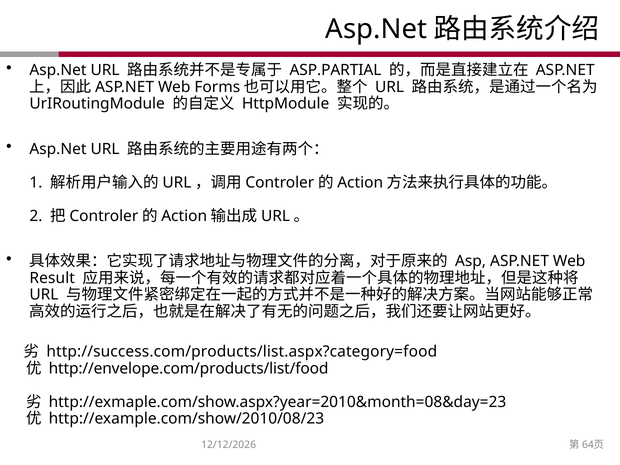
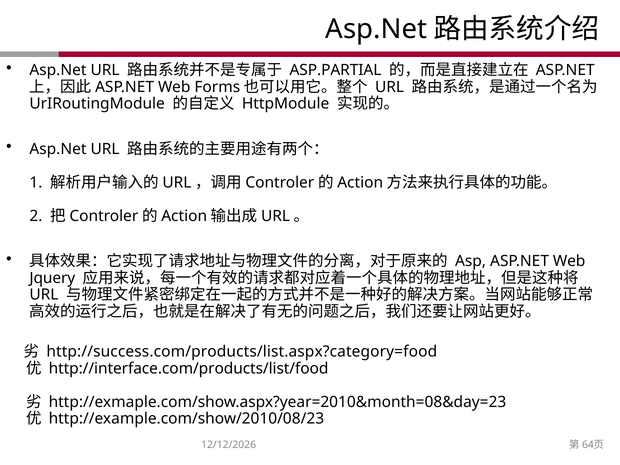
Result: Result -> Jquery
http://envelope.com/products/list/food: http://envelope.com/products/list/food -> http://interface.com/products/list/food
